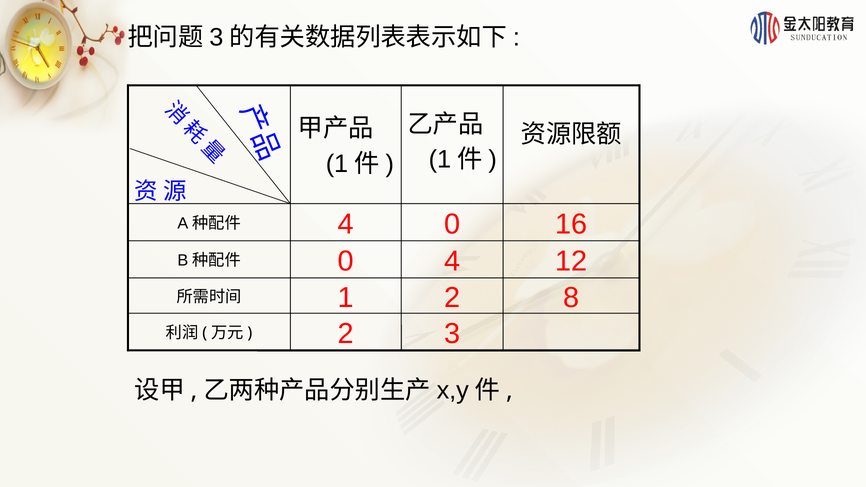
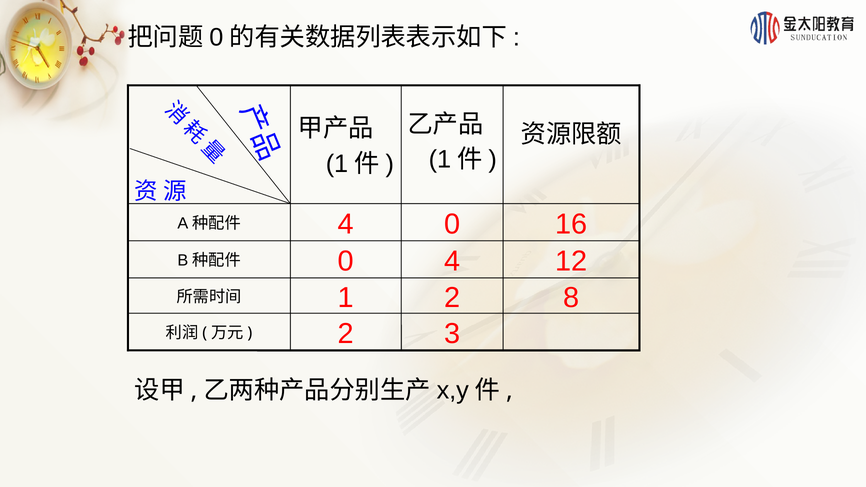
3 at (216, 37): 3 -> 0
